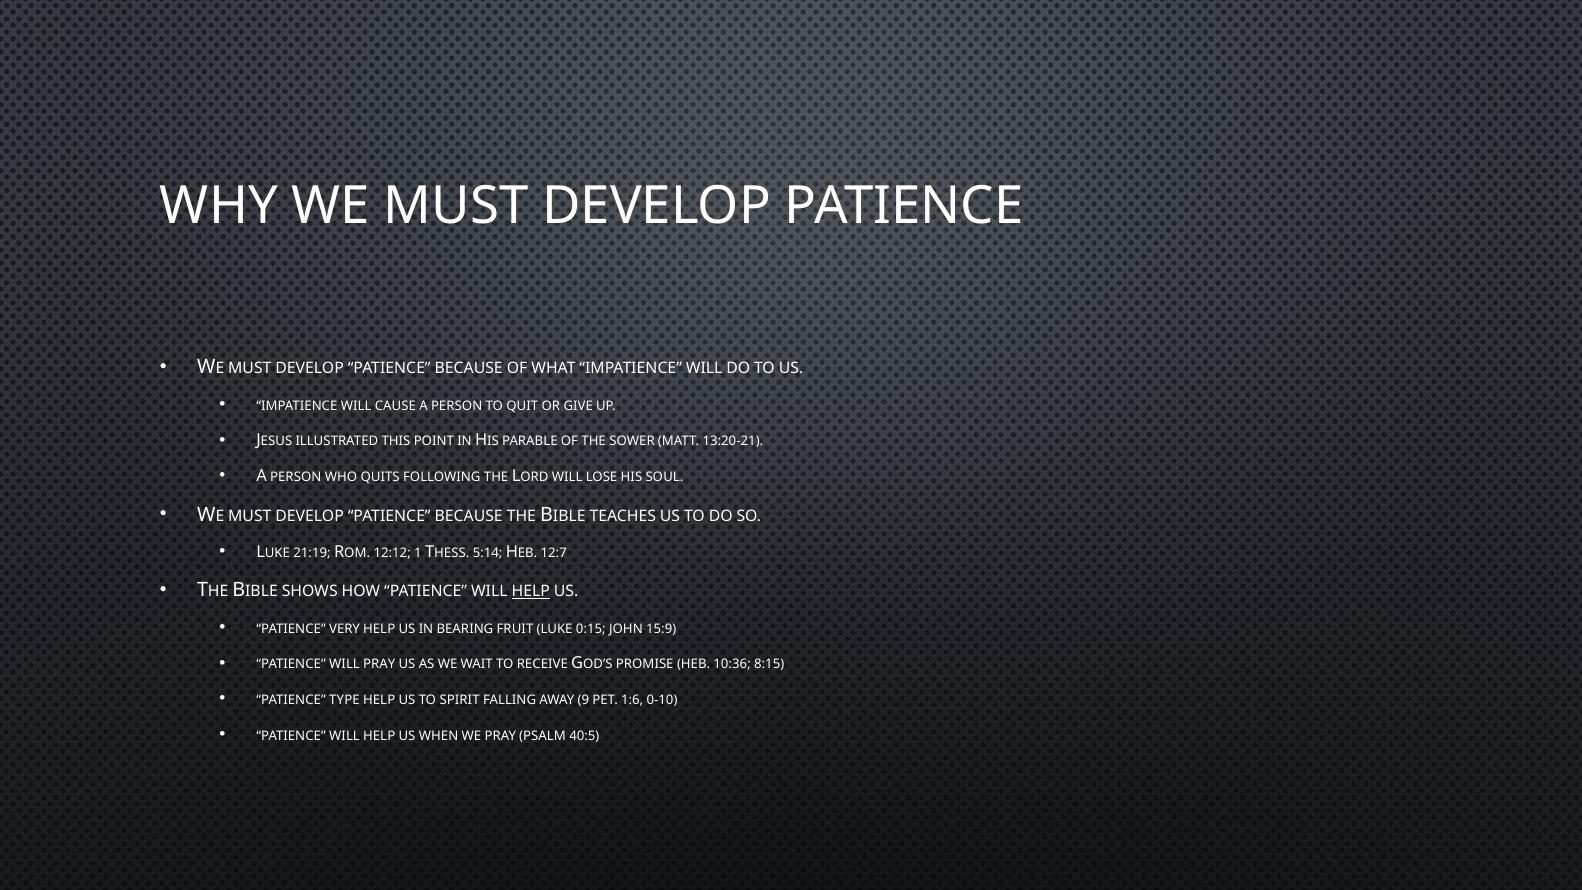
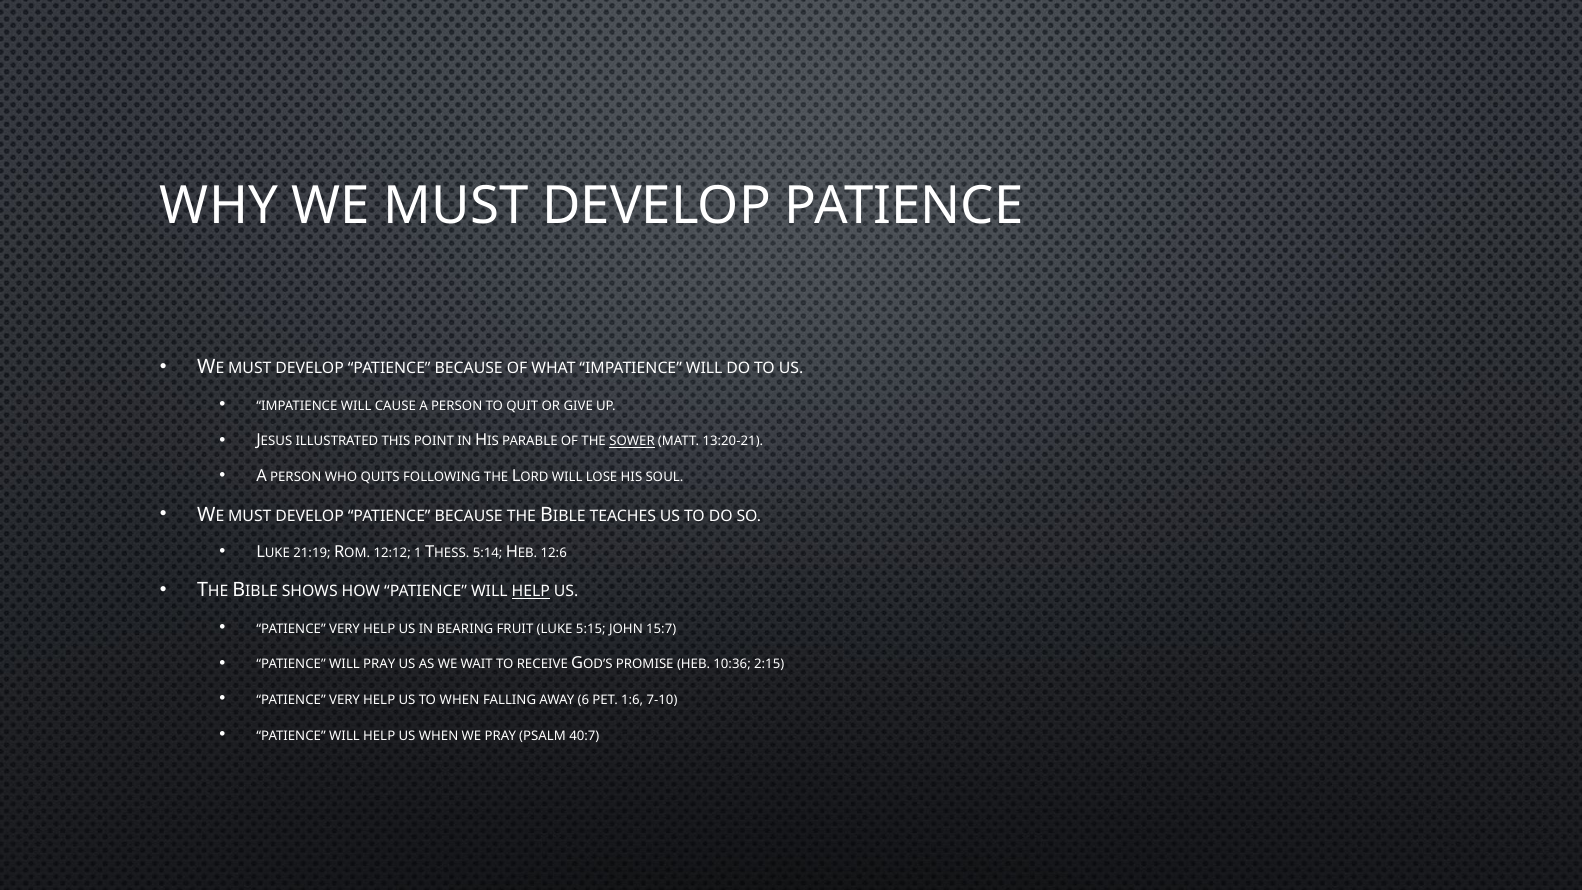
SOWER underline: none -> present
12:7: 12:7 -> 12:6
0:15: 0:15 -> 5:15
15:9: 15:9 -> 15:7
8:15: 8:15 -> 2:15
TYPE at (344, 700): TYPE -> VERY
TO SPIRIT: SPIRIT -> WHEN
9: 9 -> 6
0-10: 0-10 -> 7-10
40:5: 40:5 -> 40:7
